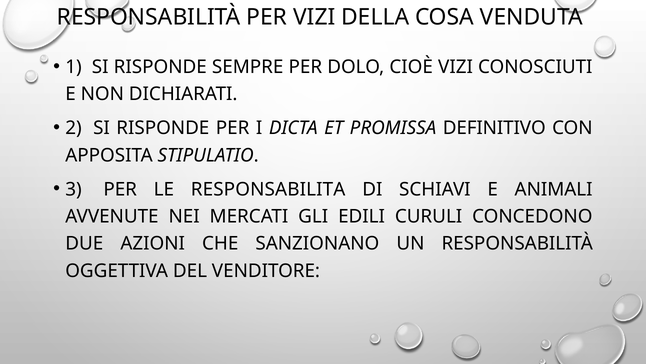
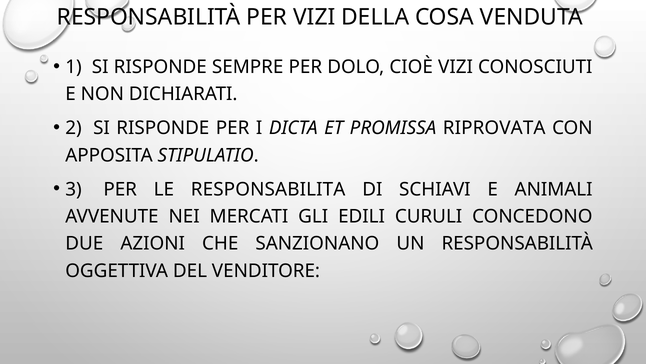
DEFINITIVO: DEFINITIVO -> RIPROVATA
